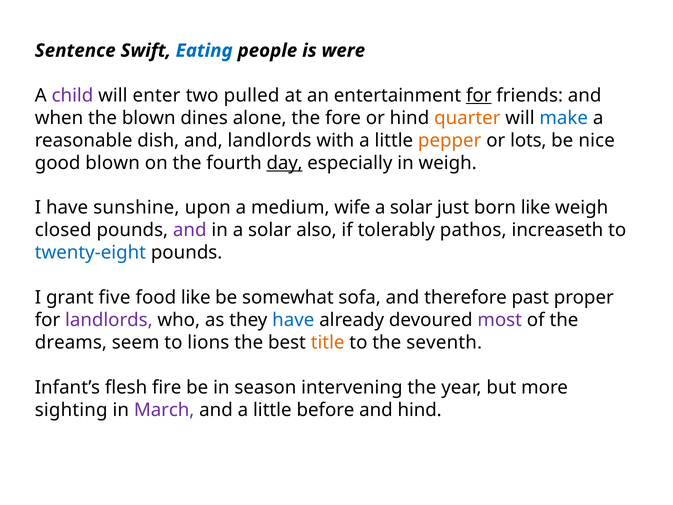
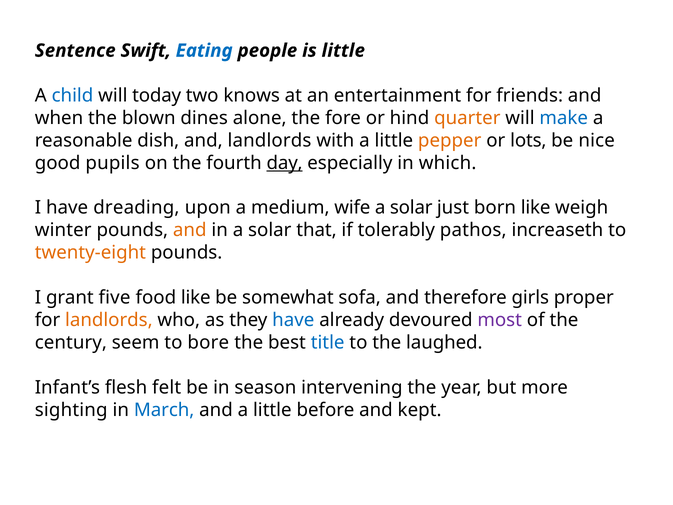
is were: were -> little
child colour: purple -> blue
enter: enter -> today
pulled: pulled -> knows
for at (479, 95) underline: present -> none
good blown: blown -> pupils
in weigh: weigh -> which
sunshine: sunshine -> dreading
closed: closed -> winter
and at (190, 230) colour: purple -> orange
also: also -> that
twenty-eight colour: blue -> orange
past: past -> girls
landlords at (109, 320) colour: purple -> orange
dreams: dreams -> century
lions: lions -> bore
title colour: orange -> blue
seventh: seventh -> laughed
fire: fire -> felt
March colour: purple -> blue
and hind: hind -> kept
